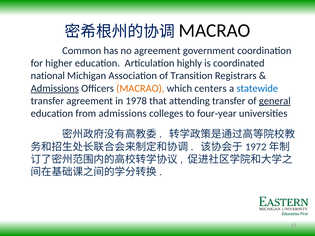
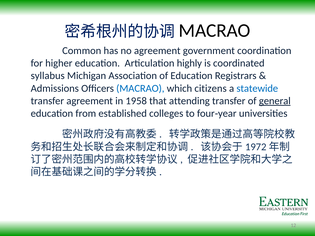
national: national -> syllabus
of Transition: Transition -> Education
Admissions at (55, 88) underline: present -> none
MACRAO at (140, 88) colour: orange -> blue
centers: centers -> citizens
1978: 1978 -> 1958
from admissions: admissions -> established
